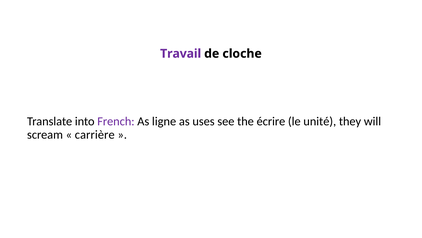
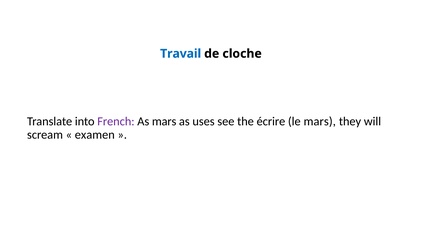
Travail colour: purple -> blue
As ligne: ligne -> mars
le unité: unité -> mars
carrière: carrière -> examen
